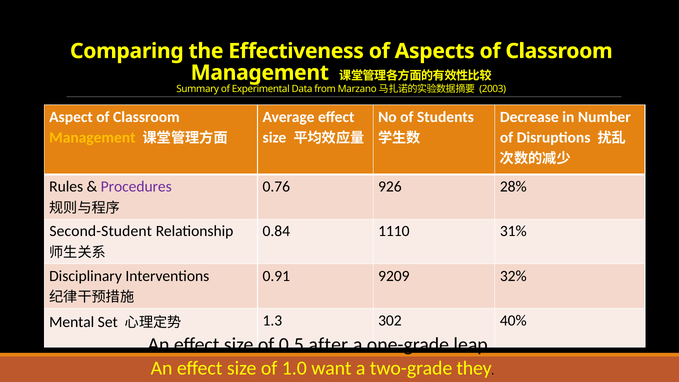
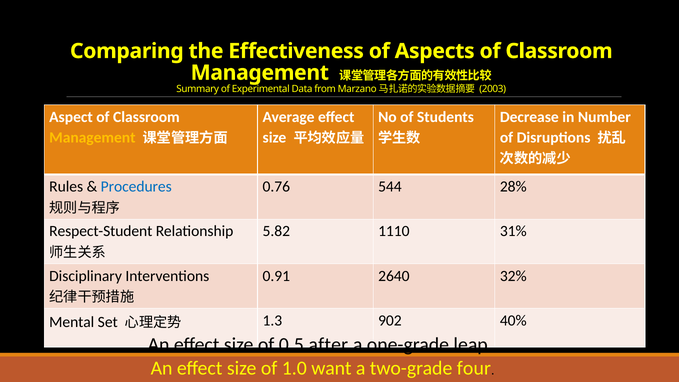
Procedures colour: purple -> blue
926: 926 -> 544
Second-Student: Second-Student -> Respect-Student
0.84: 0.84 -> 5.82
9209: 9209 -> 2640
302: 302 -> 902
they: they -> four
